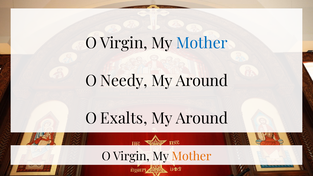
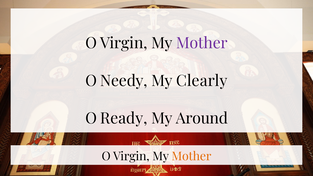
Mother at (202, 43) colour: blue -> purple
Around at (202, 81): Around -> Clearly
Exalts: Exalts -> Ready
